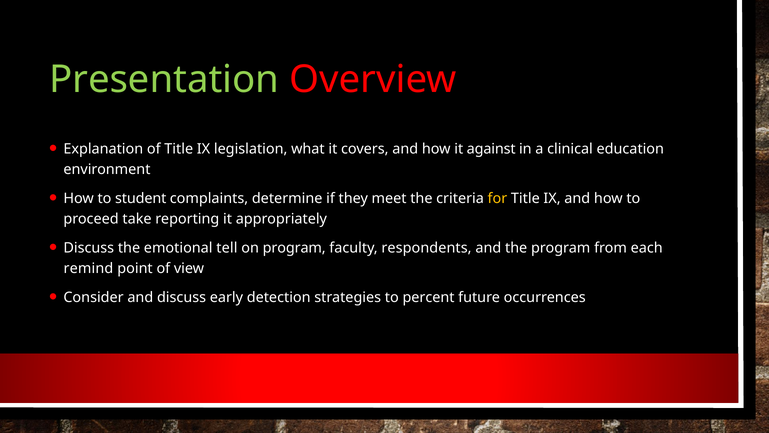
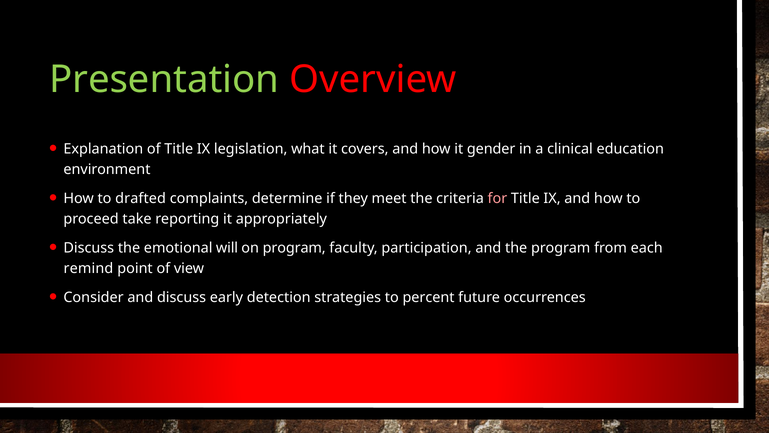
against: against -> gender
student: student -> drafted
for colour: yellow -> pink
tell: tell -> will
respondents: respondents -> participation
